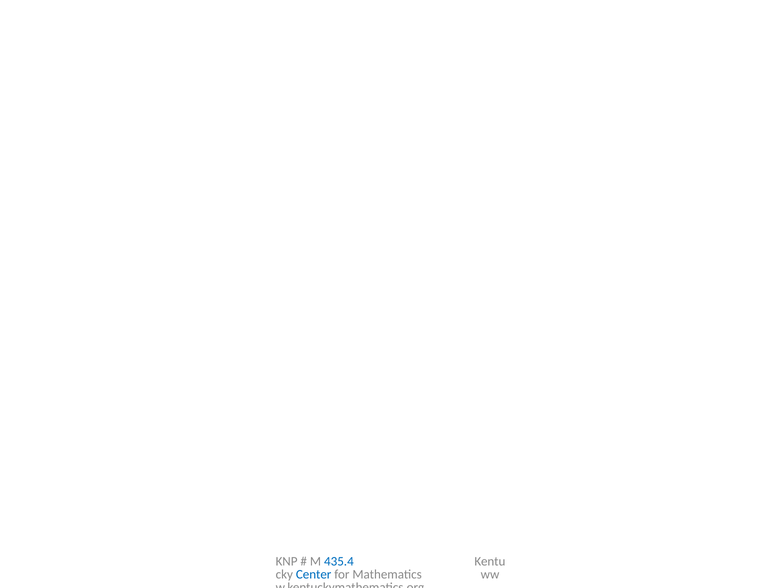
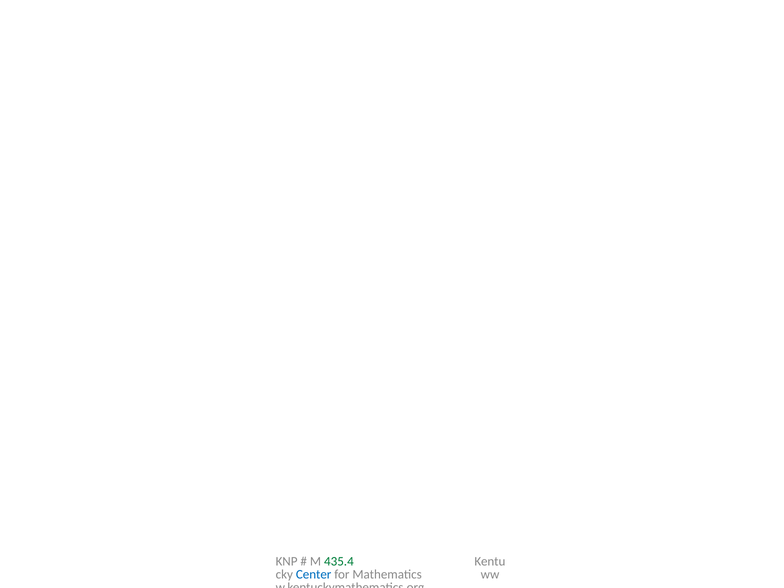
435.4 colour: blue -> green
